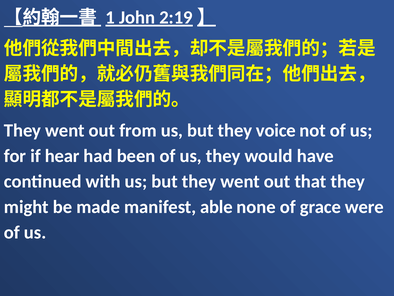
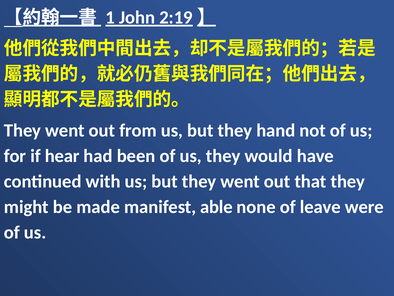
voice: voice -> hand
grace: grace -> leave
